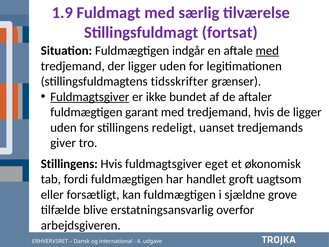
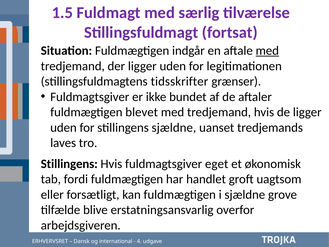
1.9: 1.9 -> 1.5
Fuldmagtsgiver at (90, 97) underline: present -> none
garant: garant -> blevet
stillingens redeligt: redeligt -> sjældne
giver: giver -> laves
